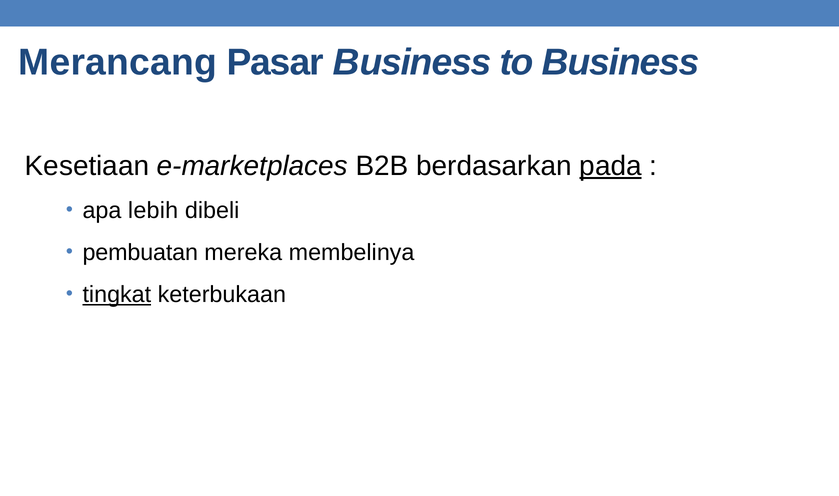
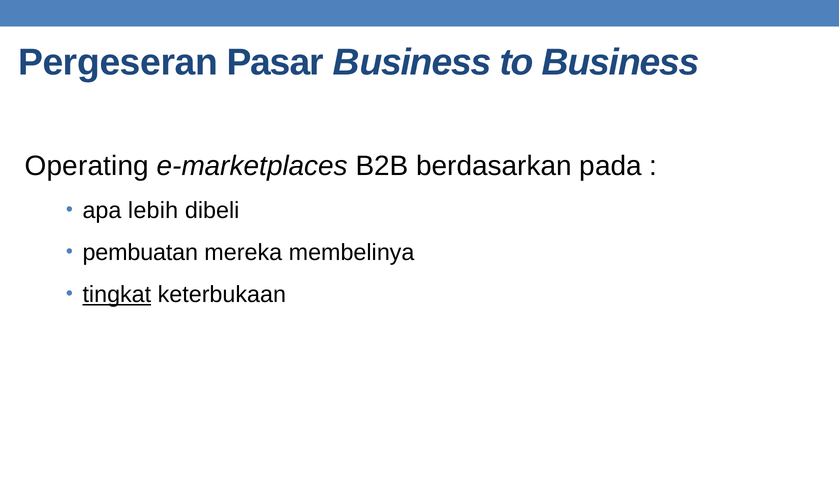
Merancang: Merancang -> Pergeseran
Kesetiaan: Kesetiaan -> Operating
pada underline: present -> none
